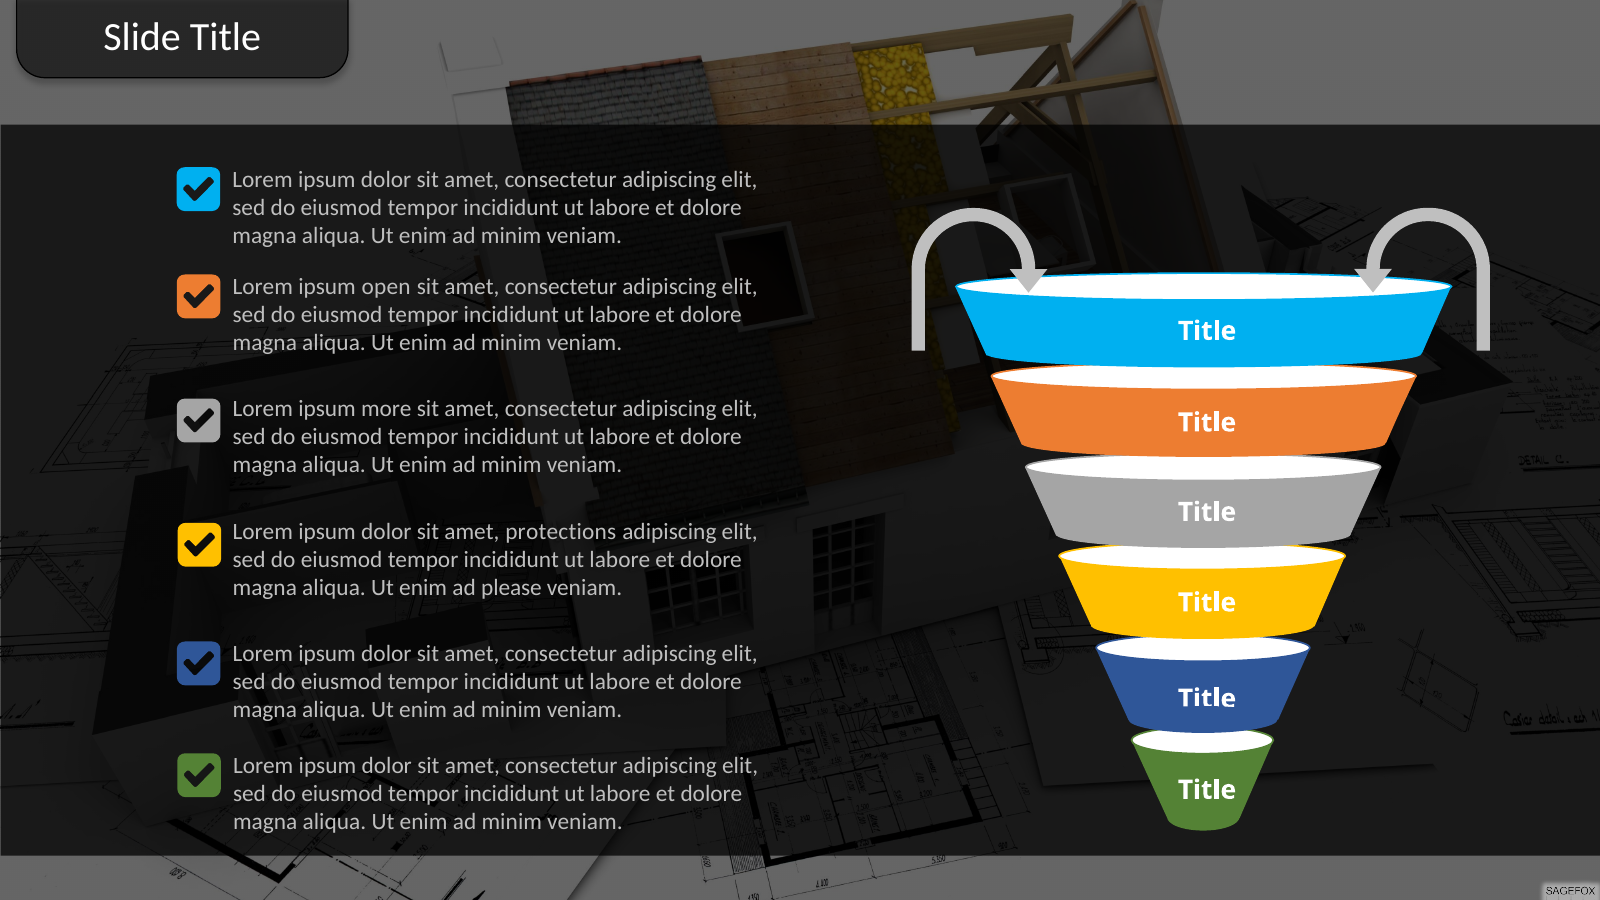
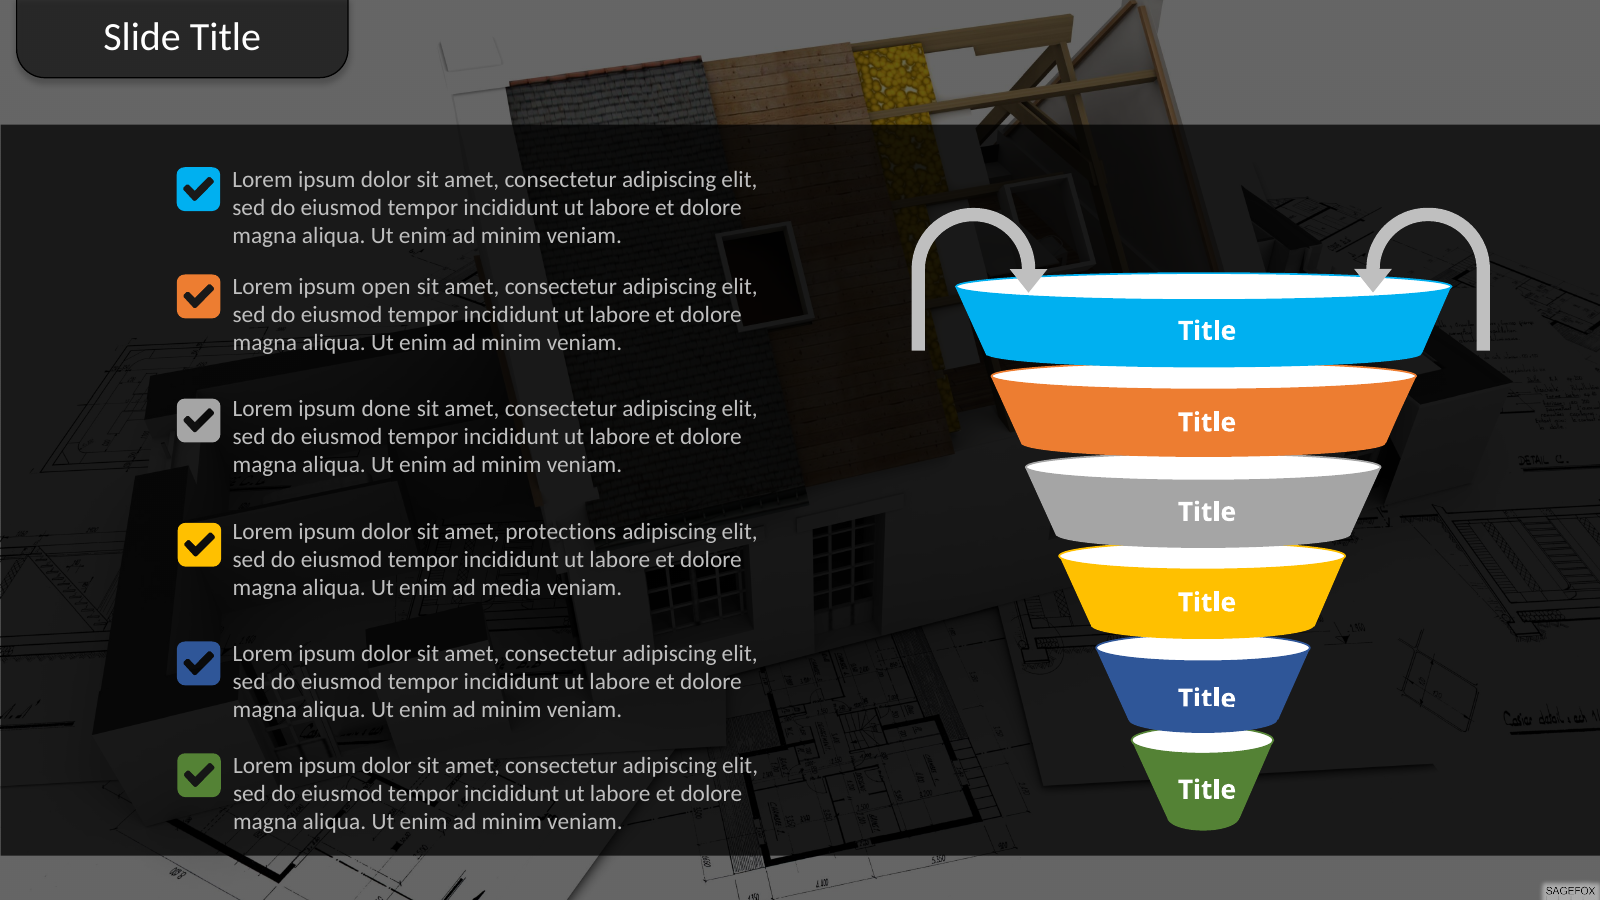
more: more -> done
please: please -> media
